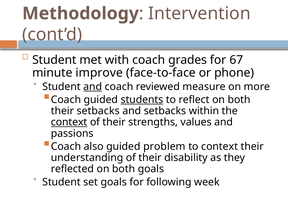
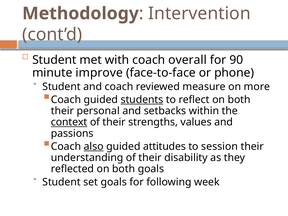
grades: grades -> overall
67: 67 -> 90
and at (93, 87) underline: present -> none
their setbacks: setbacks -> personal
also underline: none -> present
problem: problem -> attitudes
to context: context -> session
